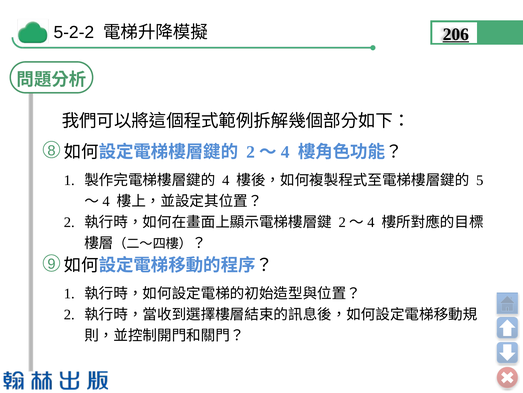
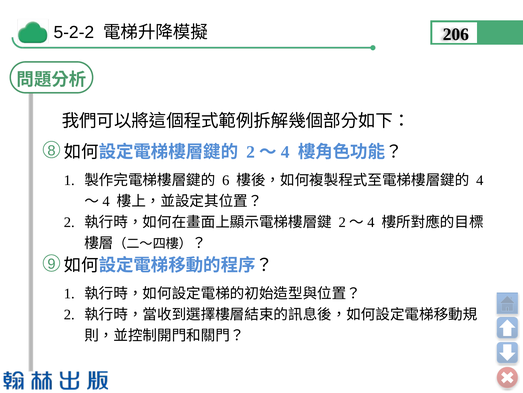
206 underline: present -> none
4: 4 -> 6
5: 5 -> 4
